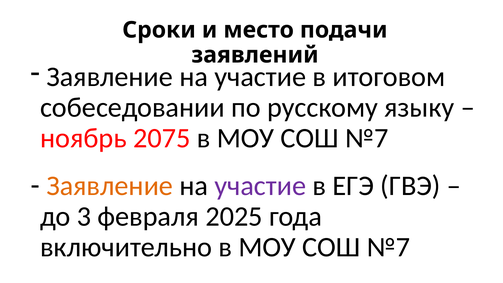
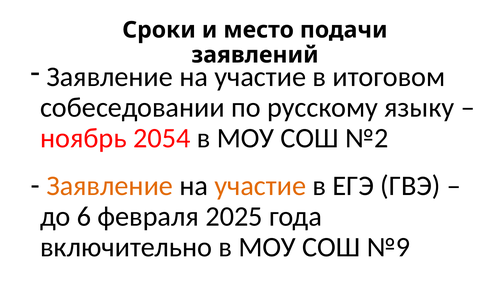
2075: 2075 -> 2054
№7 at (367, 138): №7 -> №2
участие at (260, 186) colour: purple -> orange
3: 3 -> 6
№7 at (389, 247): №7 -> №9
